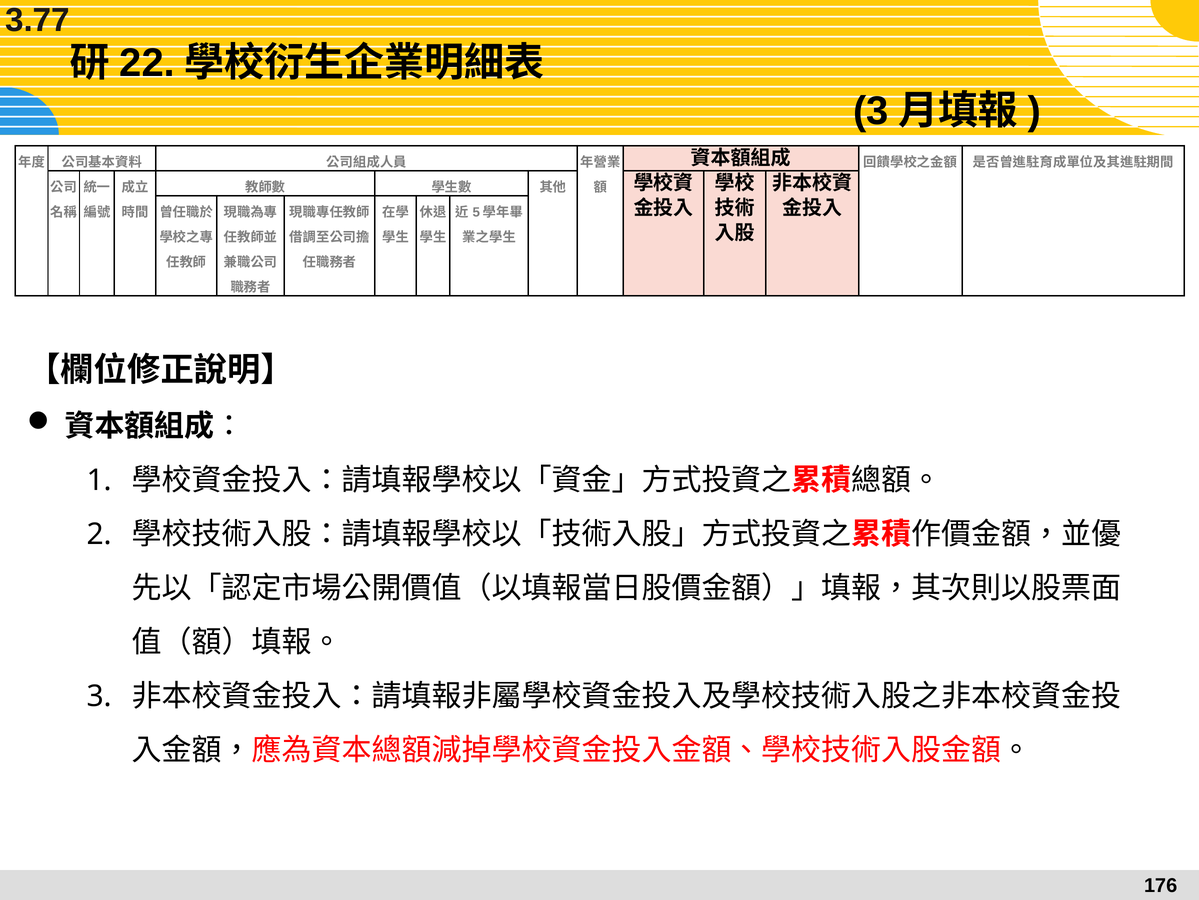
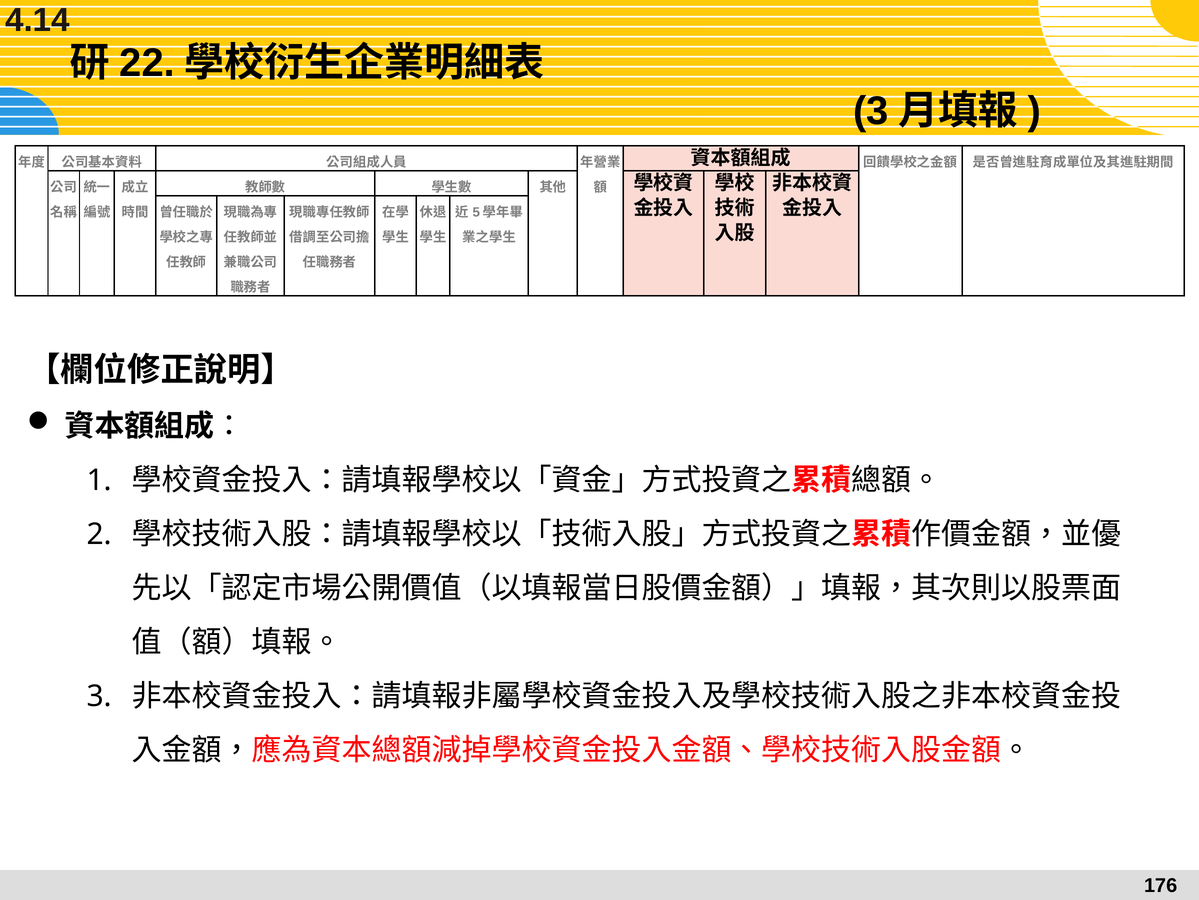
3.77: 3.77 -> 4.14
